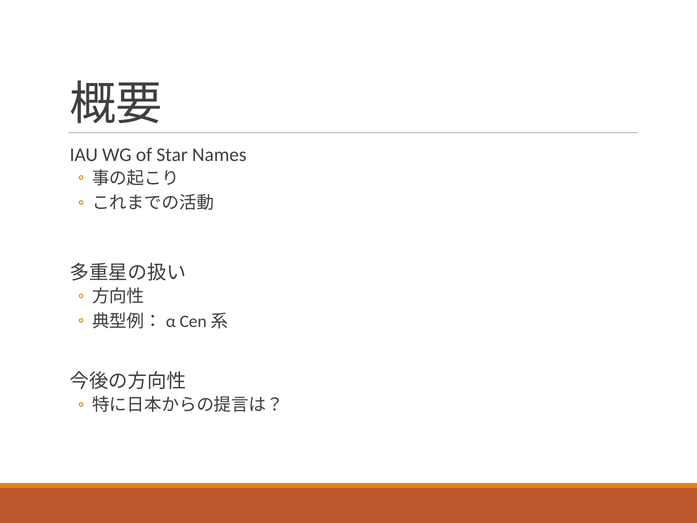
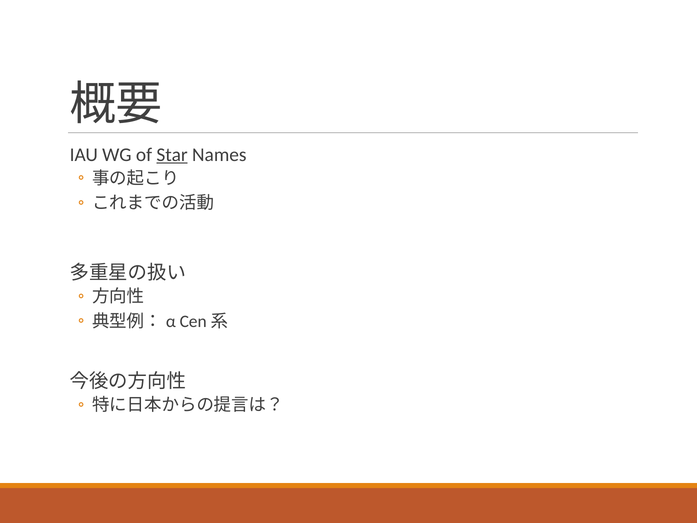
Star underline: none -> present
